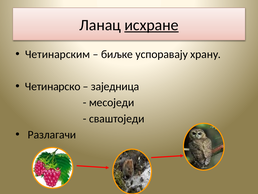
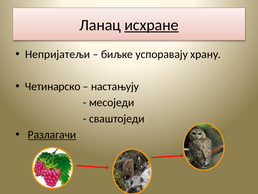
Четинарским: Четинарским -> Непријатељи
заједница: заједница -> настањују
Разлагачи underline: none -> present
